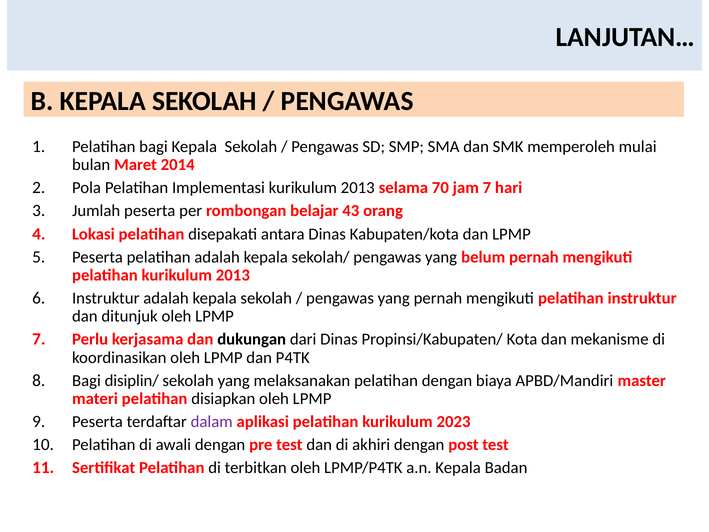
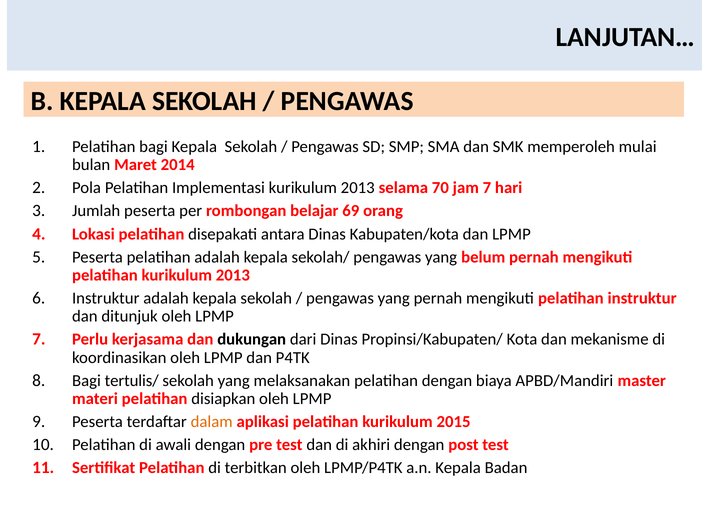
43: 43 -> 69
disiplin/: disiplin/ -> tertulis/
dalam colour: purple -> orange
2023: 2023 -> 2015
